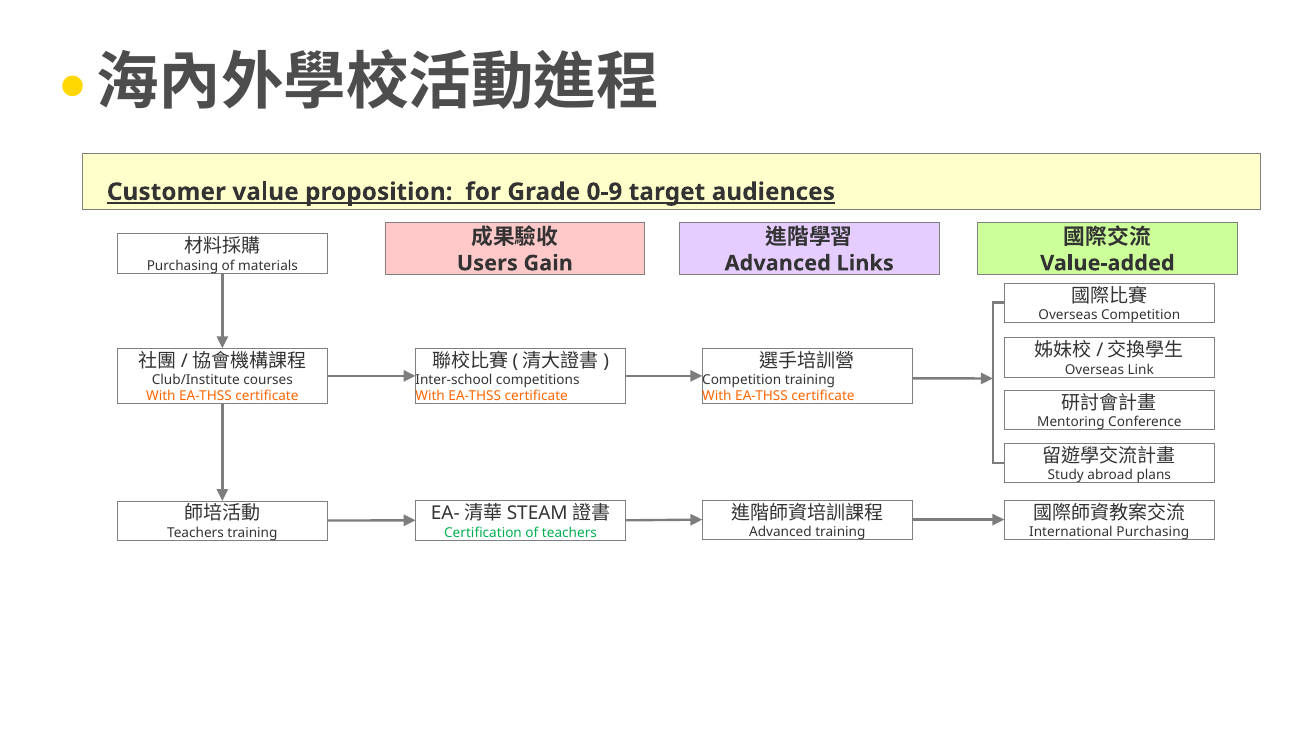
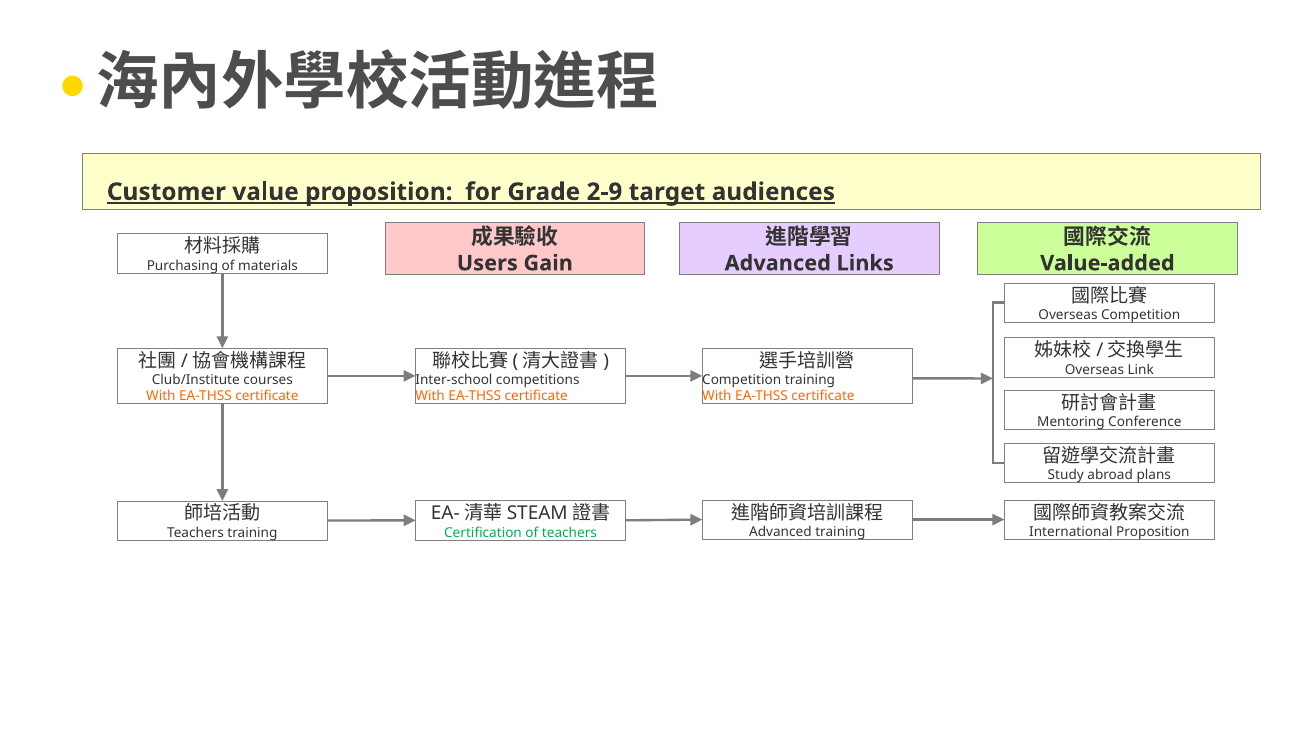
0-9: 0-9 -> 2-9
International Purchasing: Purchasing -> Proposition
